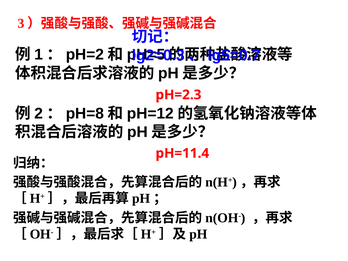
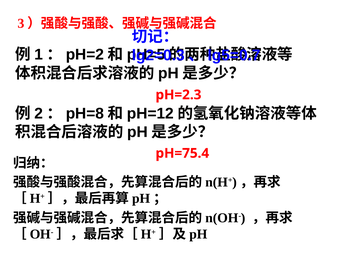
pH=11.4: pH=11.4 -> pH=75.4
